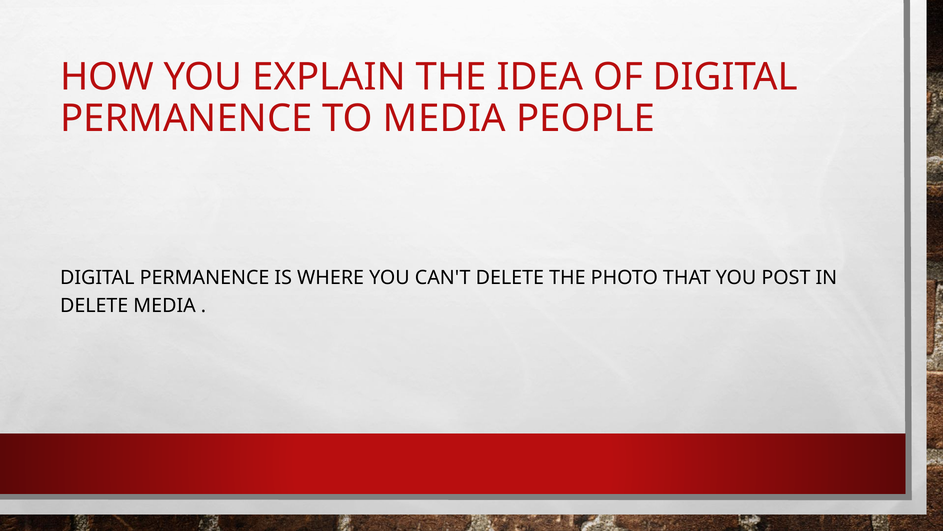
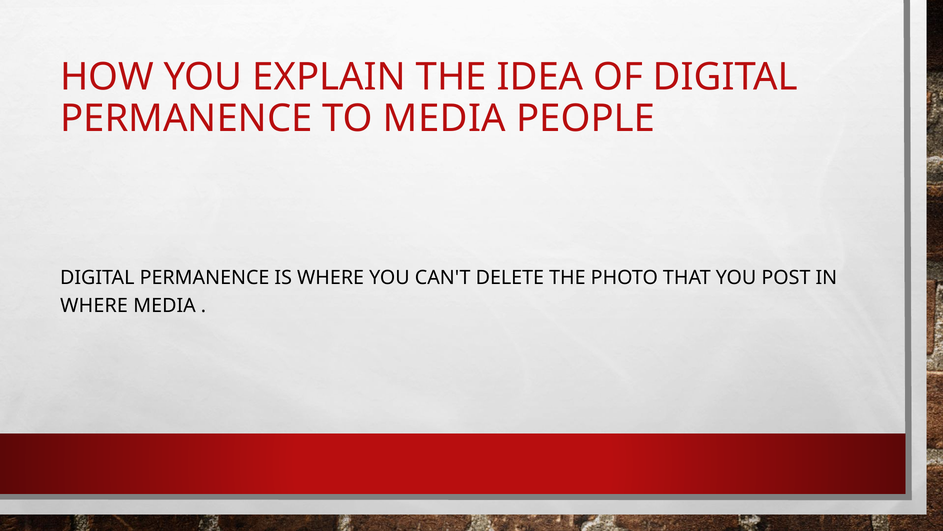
DELETE at (94, 306): DELETE -> WHERE
